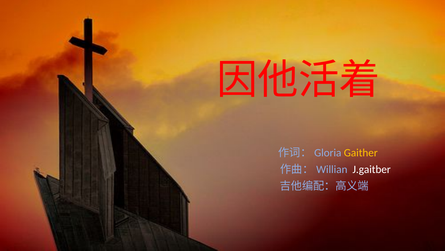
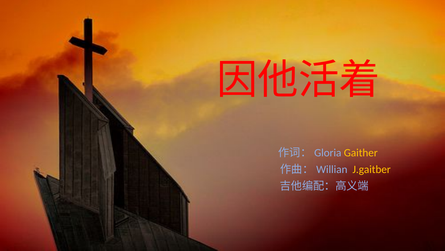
J.gaitber colour: white -> yellow
